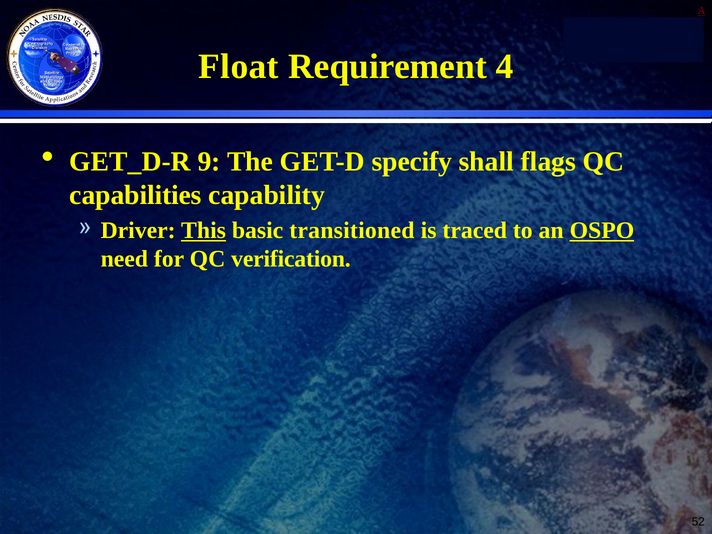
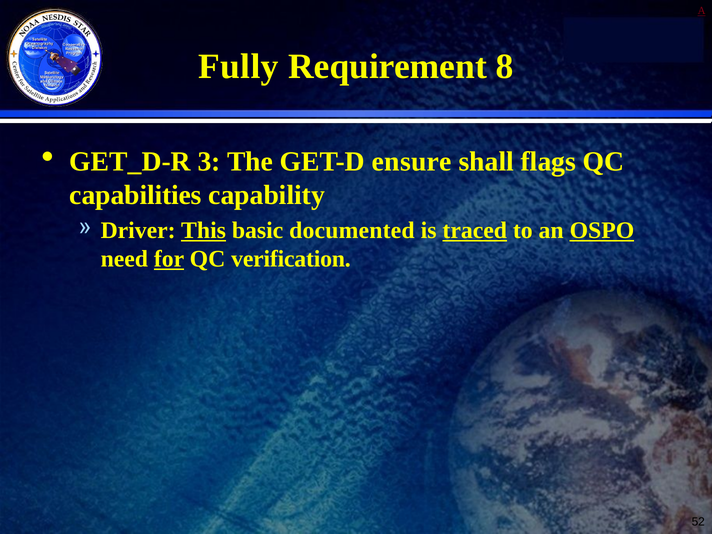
Float: Float -> Fully
4: 4 -> 8
9: 9 -> 3
specify: specify -> ensure
transitioned: transitioned -> documented
traced underline: none -> present
for underline: none -> present
